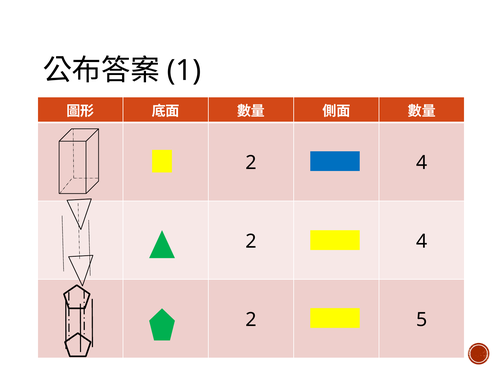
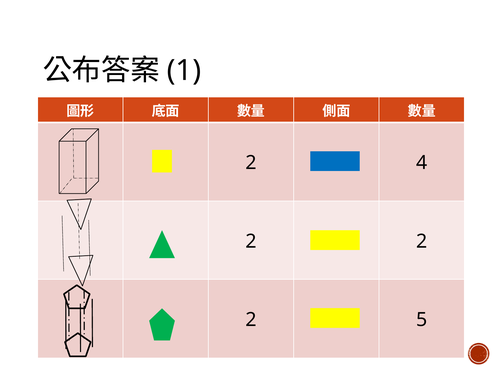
4 at (422, 242): 4 -> 2
